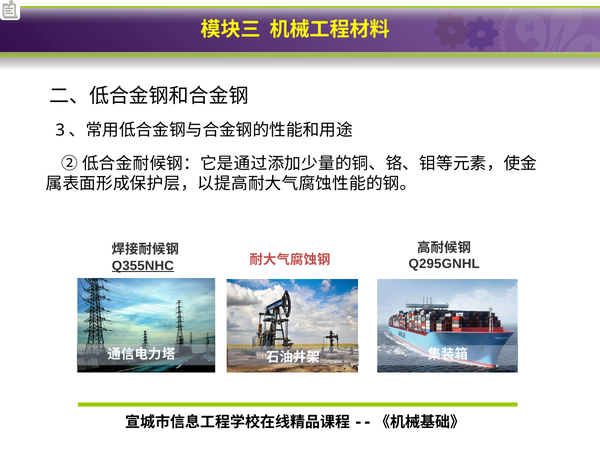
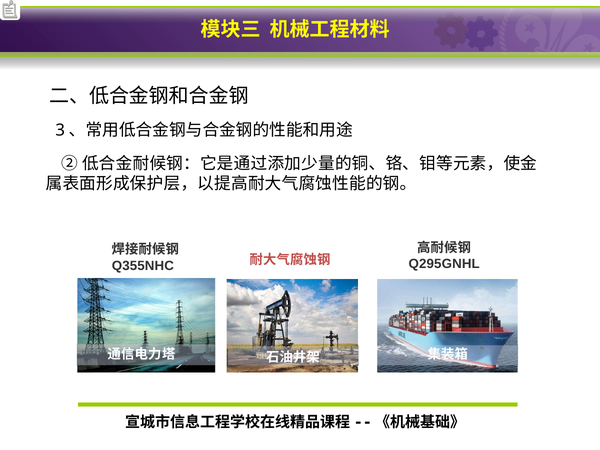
Q355NHC underline: present -> none
